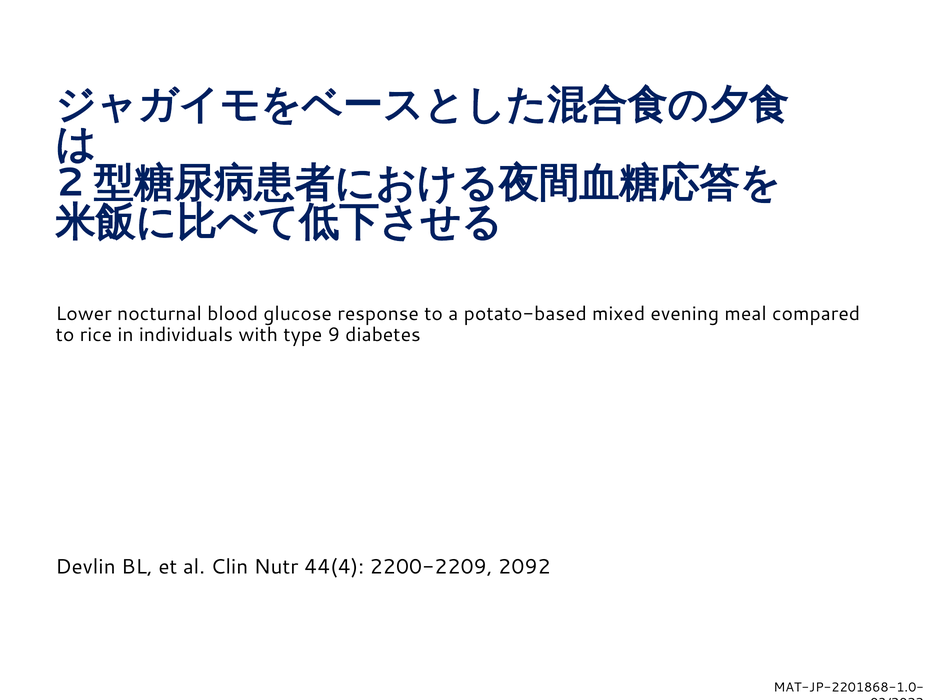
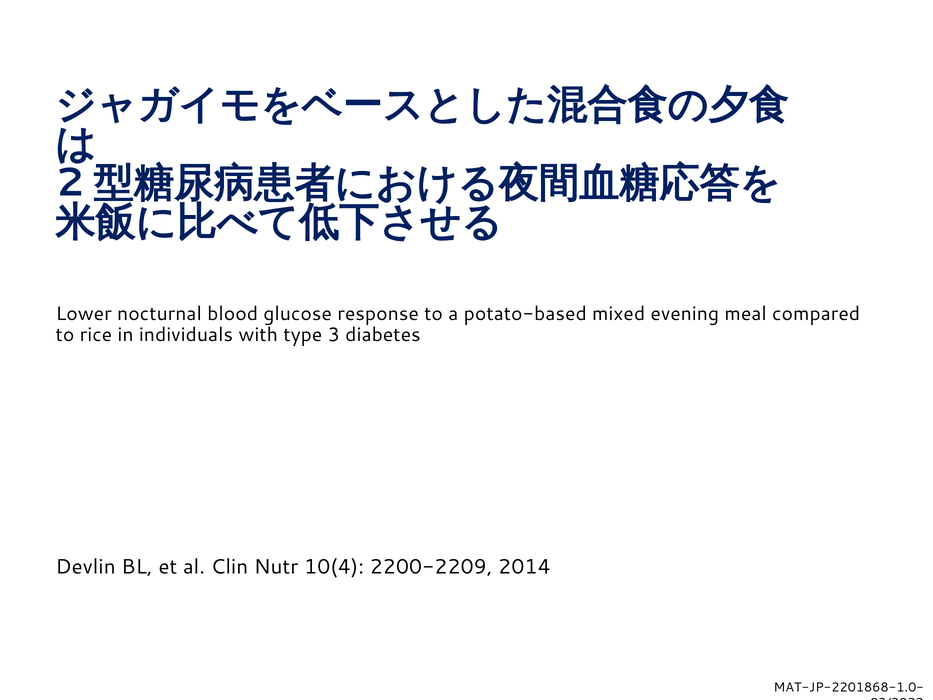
9: 9 -> 3
44(4: 44(4 -> 10(4
2092: 2092 -> 2014
